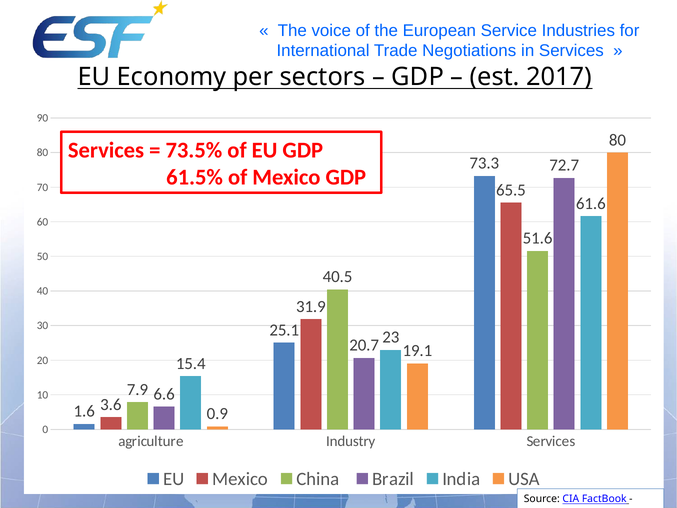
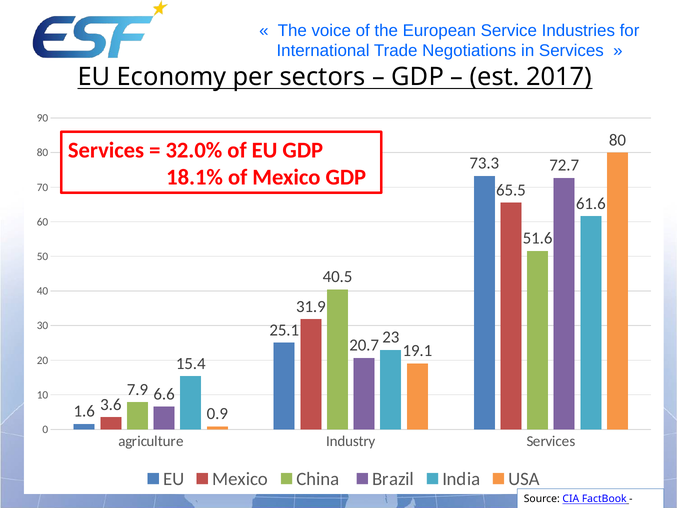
73.5%: 73.5% -> 32.0%
61.5%: 61.5% -> 18.1%
